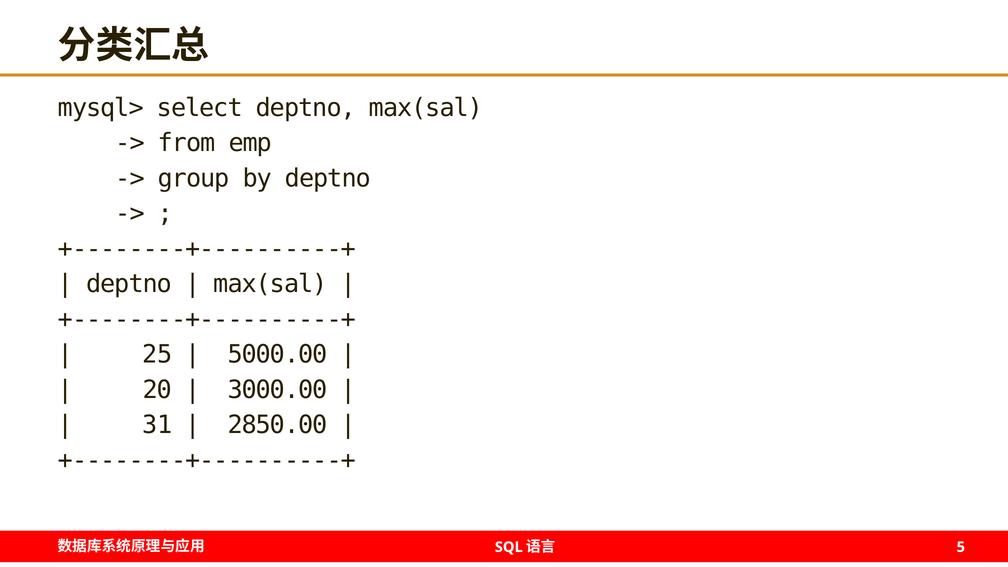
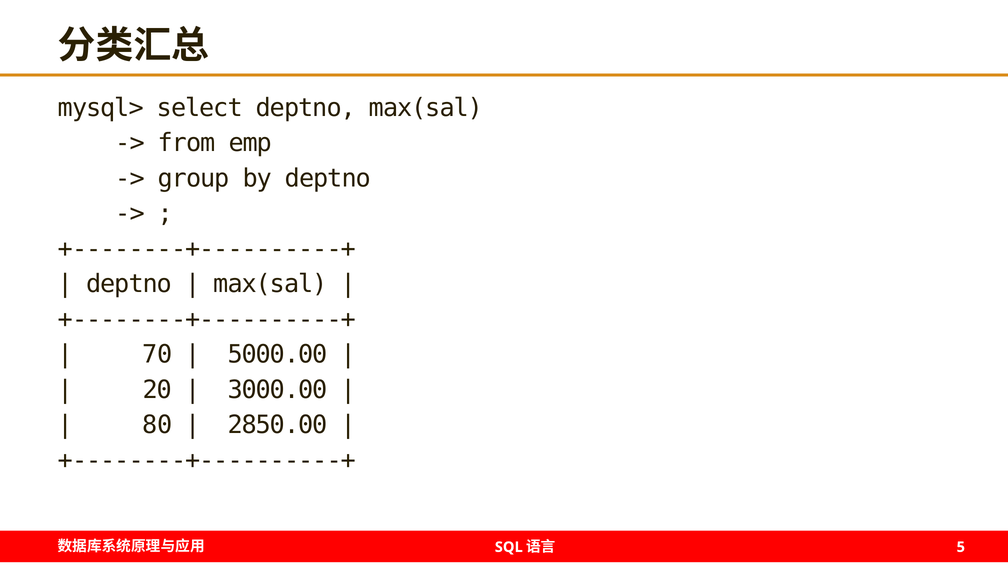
25: 25 -> 70
31: 31 -> 80
